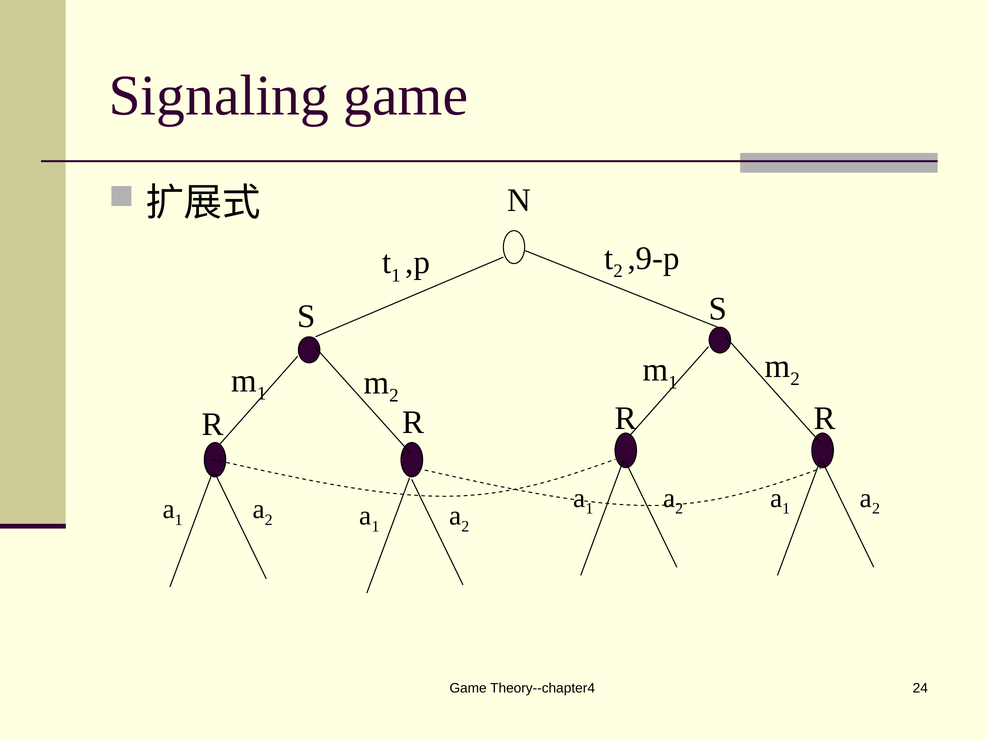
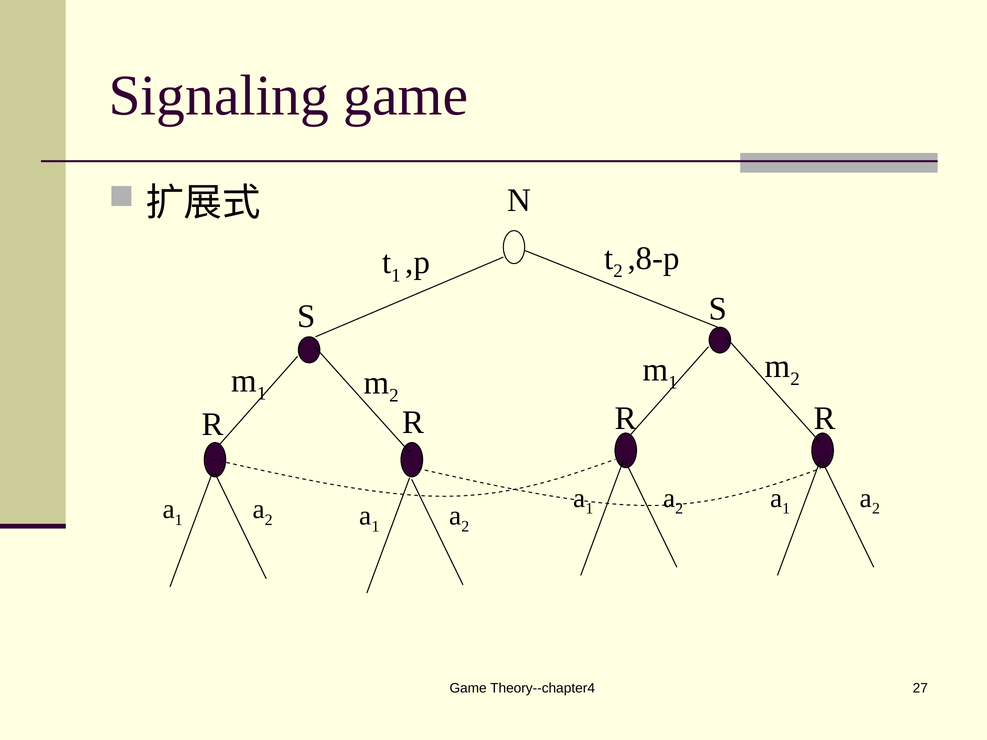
,9-p: ,9-p -> ,8-p
24: 24 -> 27
